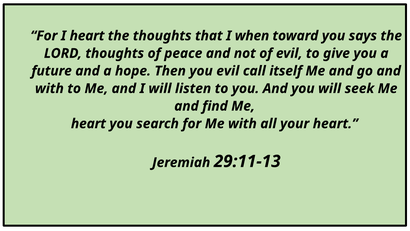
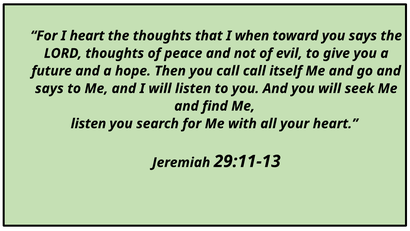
you evil: evil -> call
with at (49, 88): with -> says
heart at (88, 123): heart -> listen
